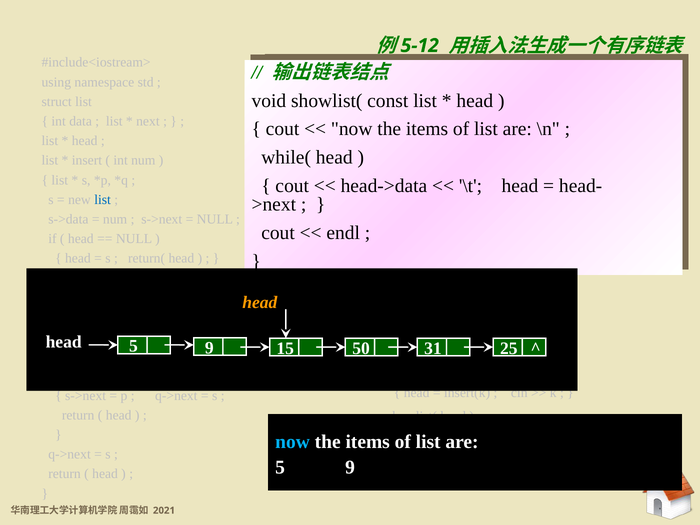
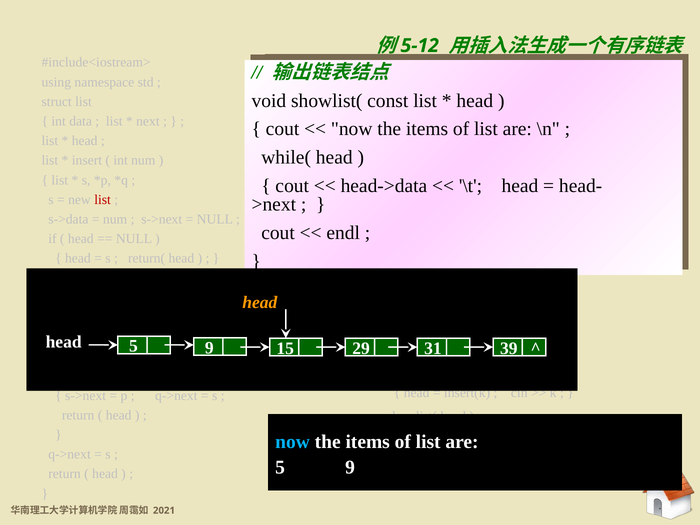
list at (103, 200) colour: blue -> red
50: 50 -> 29
25: 25 -> 39
